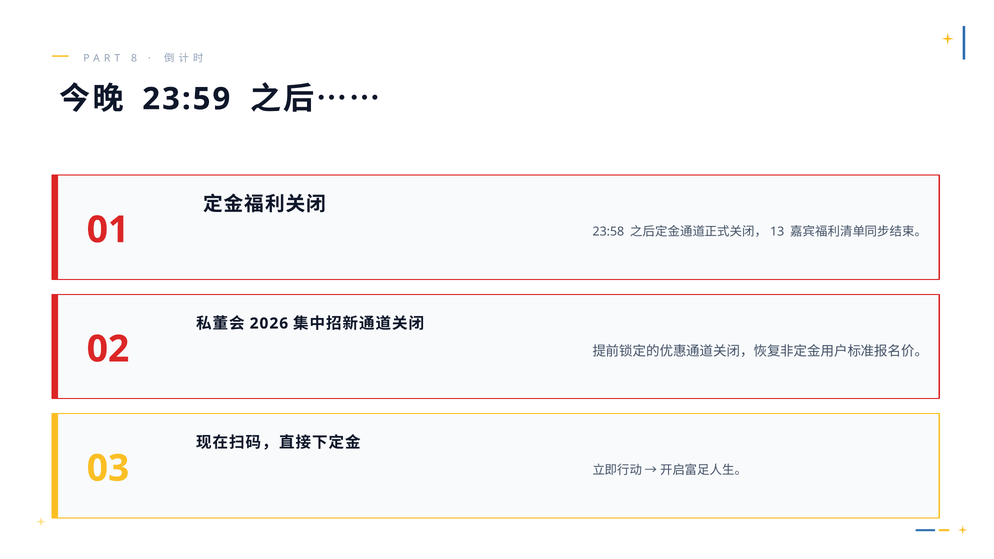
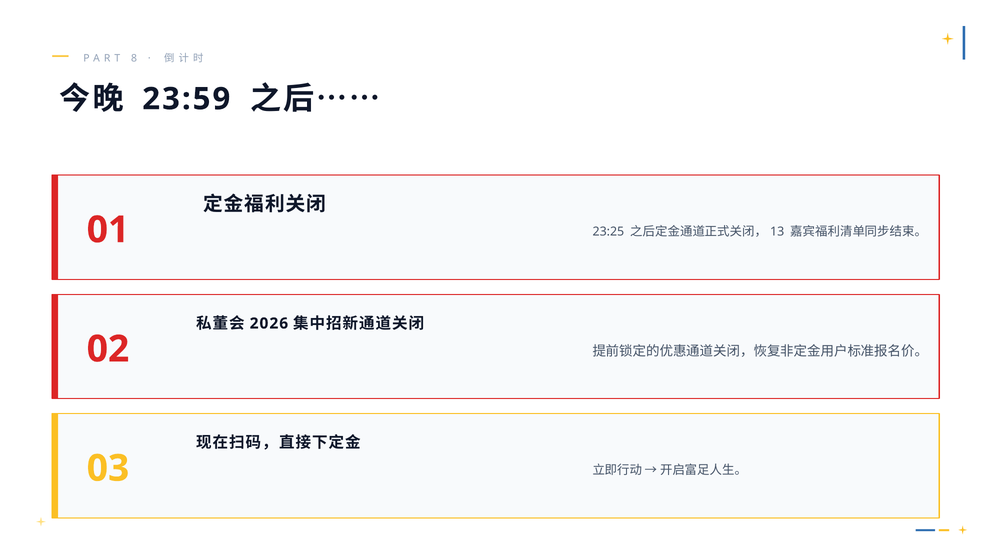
23:58: 23:58 -> 23:25
